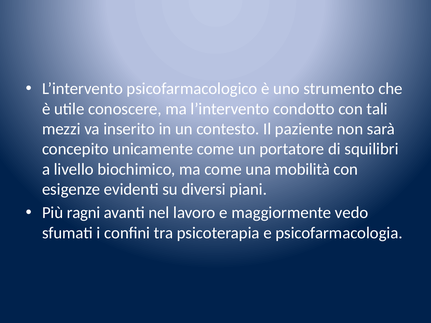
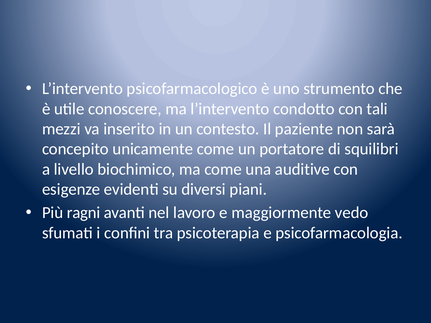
mobilità: mobilità -> auditive
